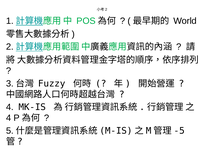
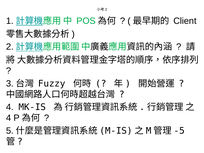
World: World -> Client
